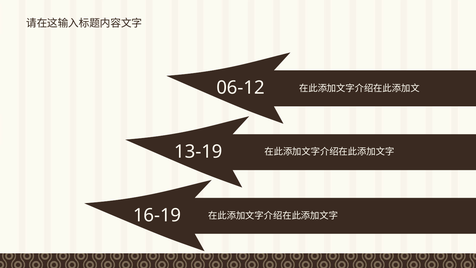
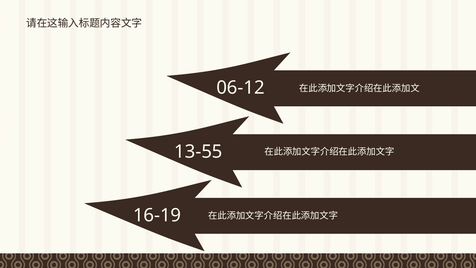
13-19: 13-19 -> 13-55
